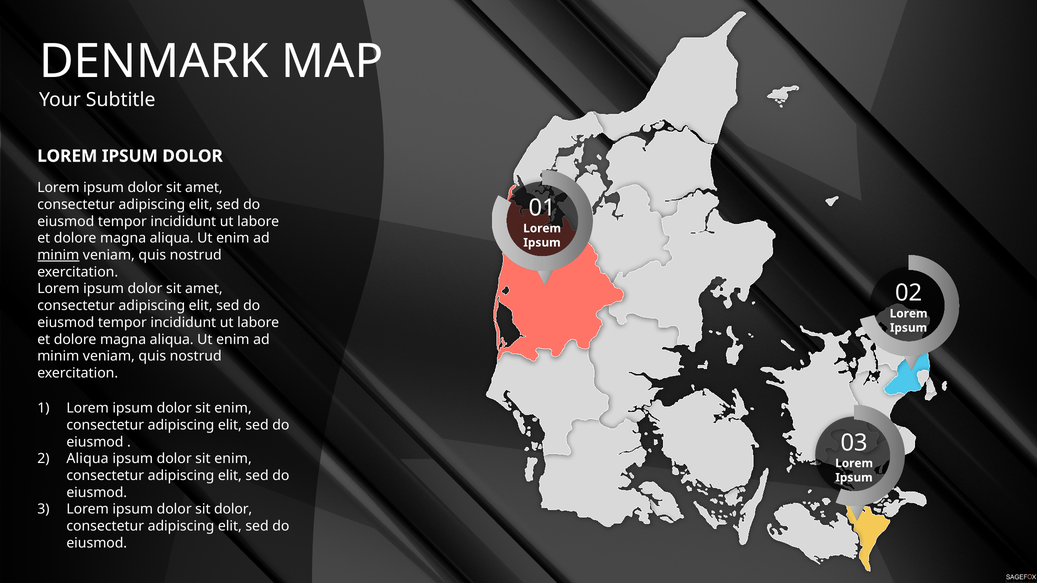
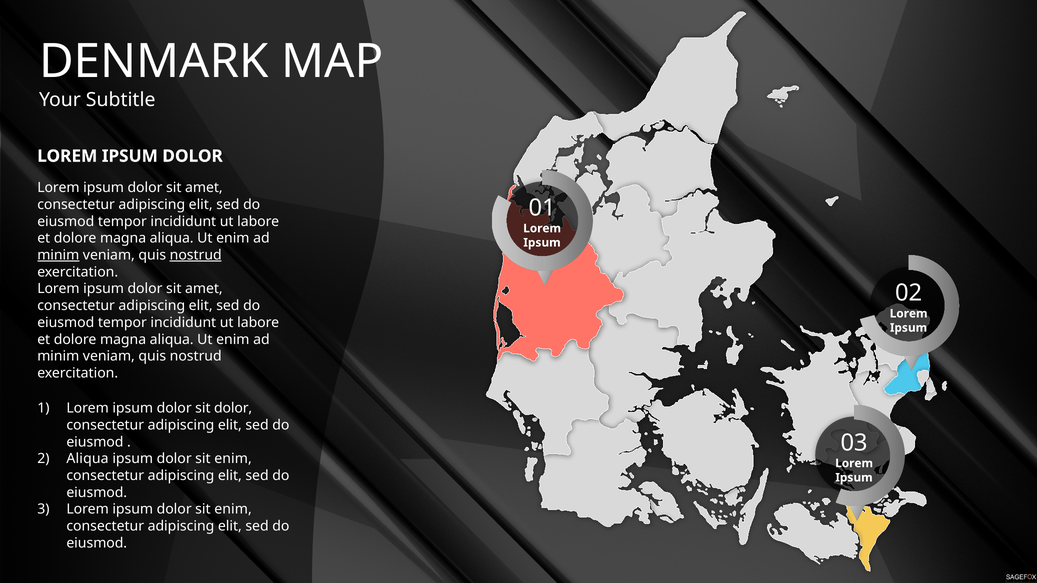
nostrud at (196, 255) underline: none -> present
enim at (233, 408): enim -> dolor
dolor at (233, 510): dolor -> enim
